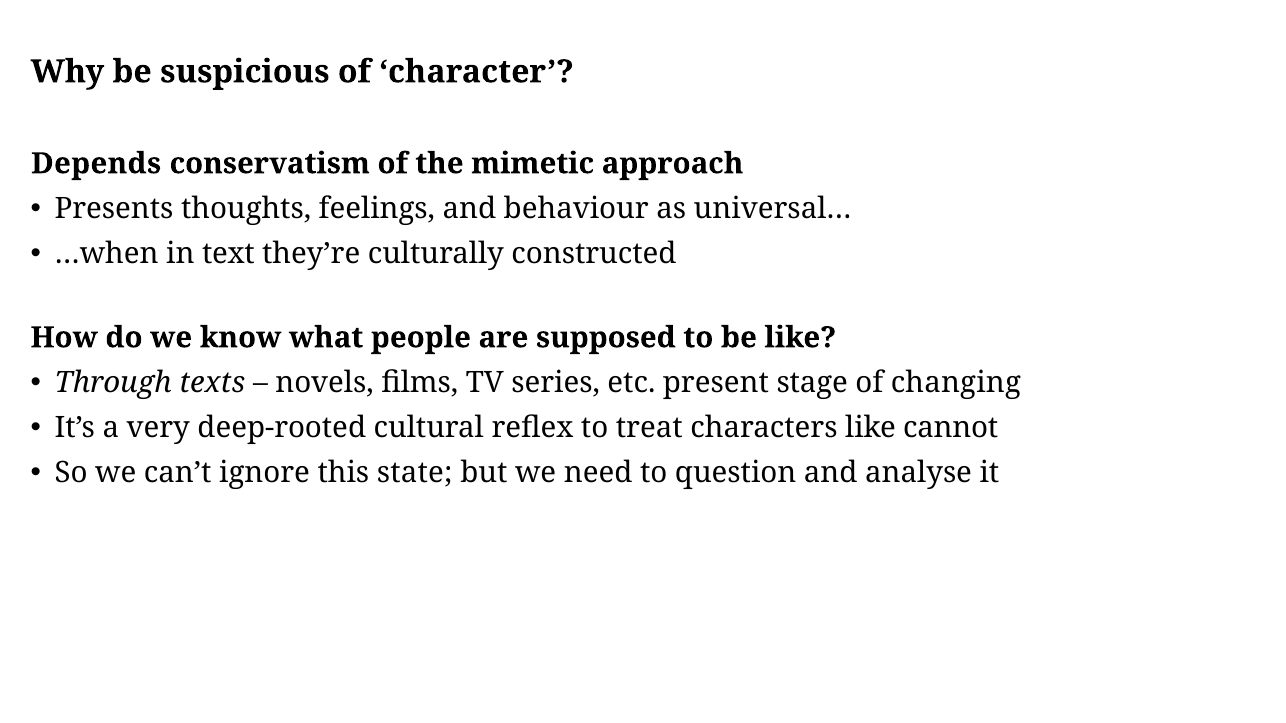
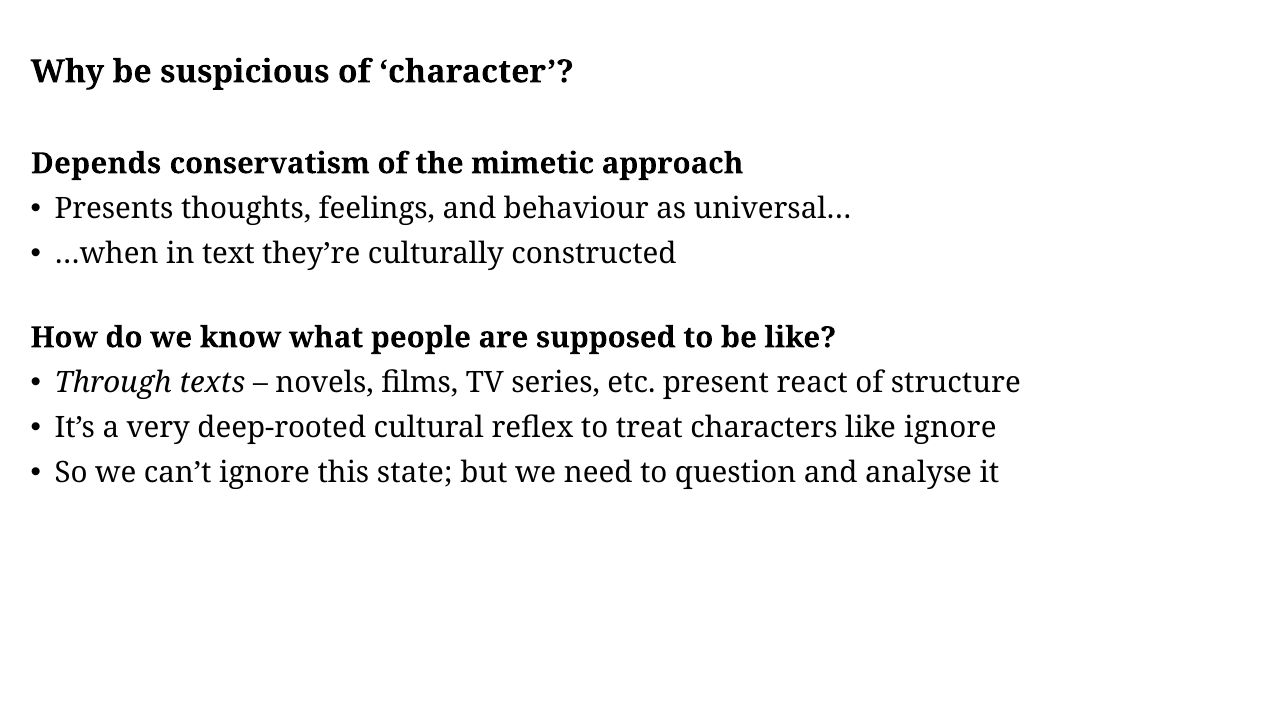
stage: stage -> react
changing: changing -> structure
like cannot: cannot -> ignore
